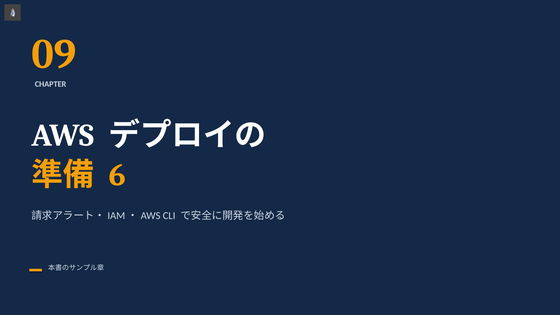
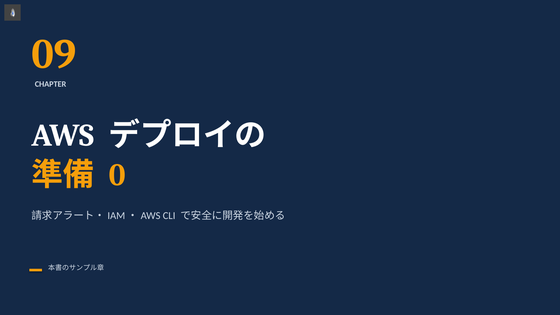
6: 6 -> 0
